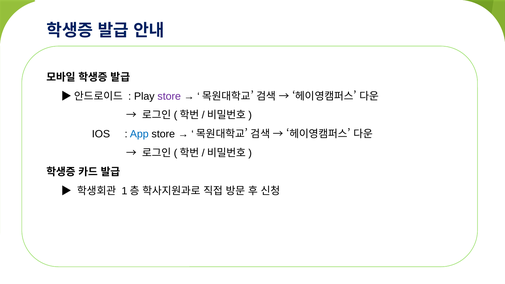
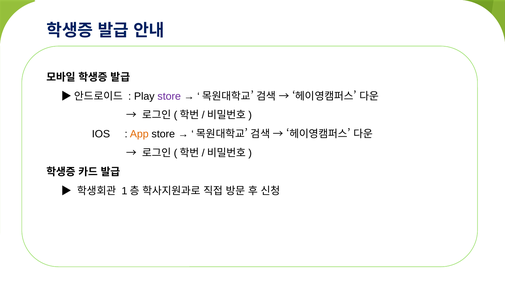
App colour: blue -> orange
